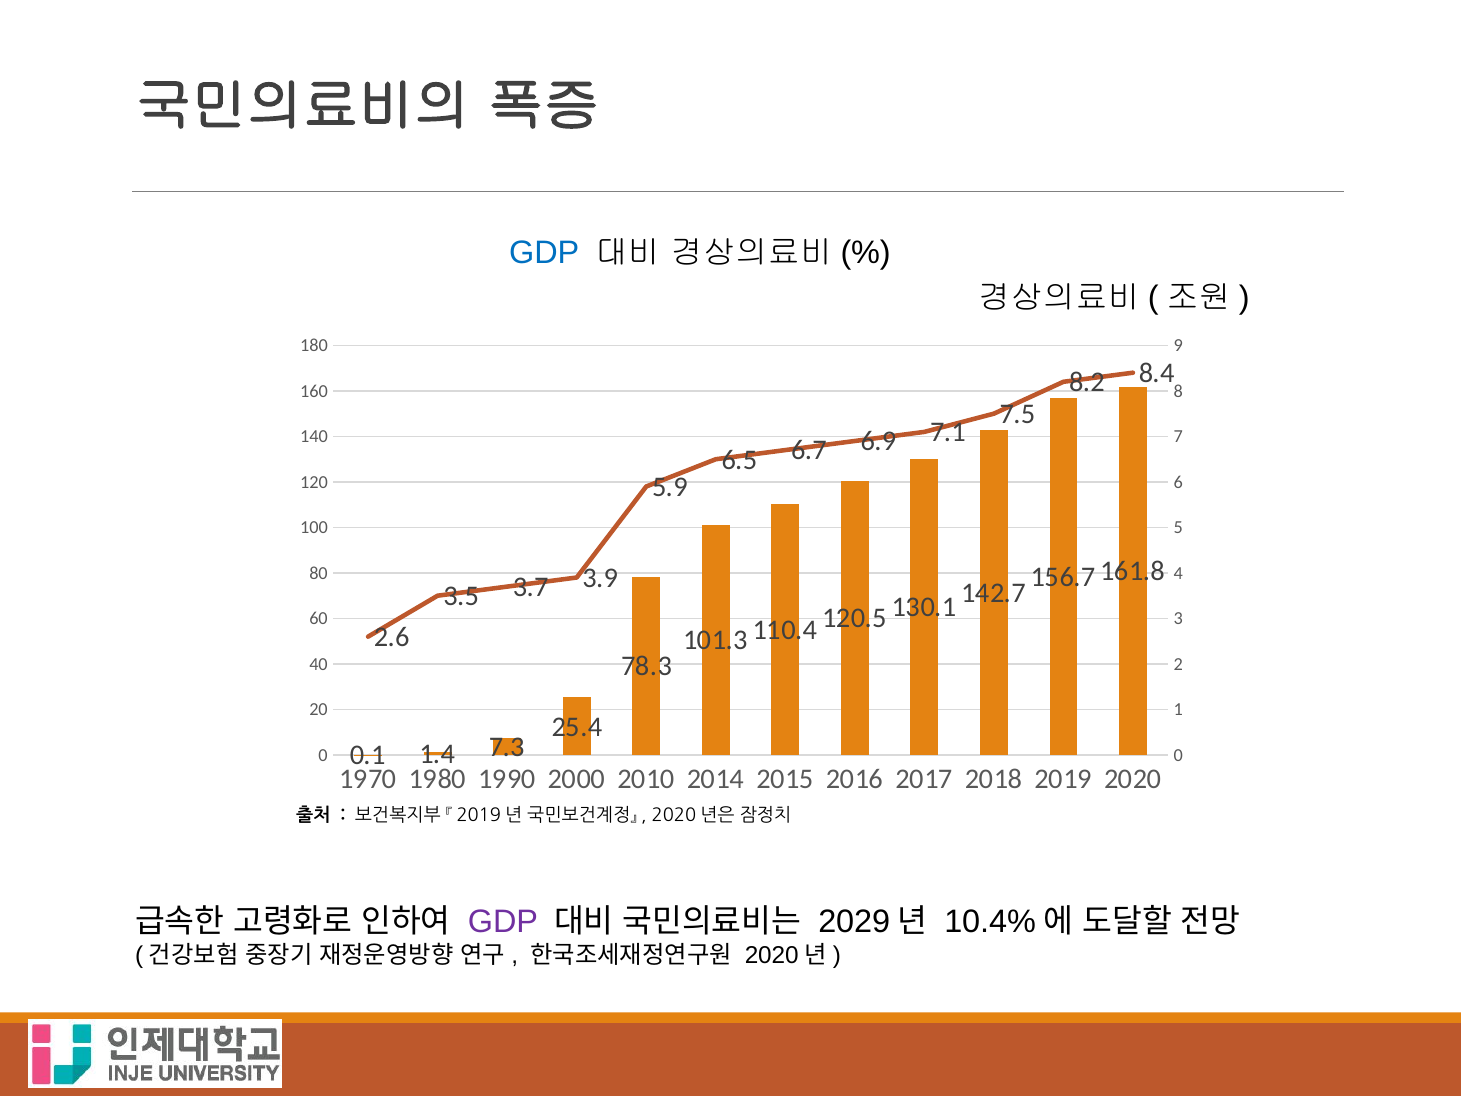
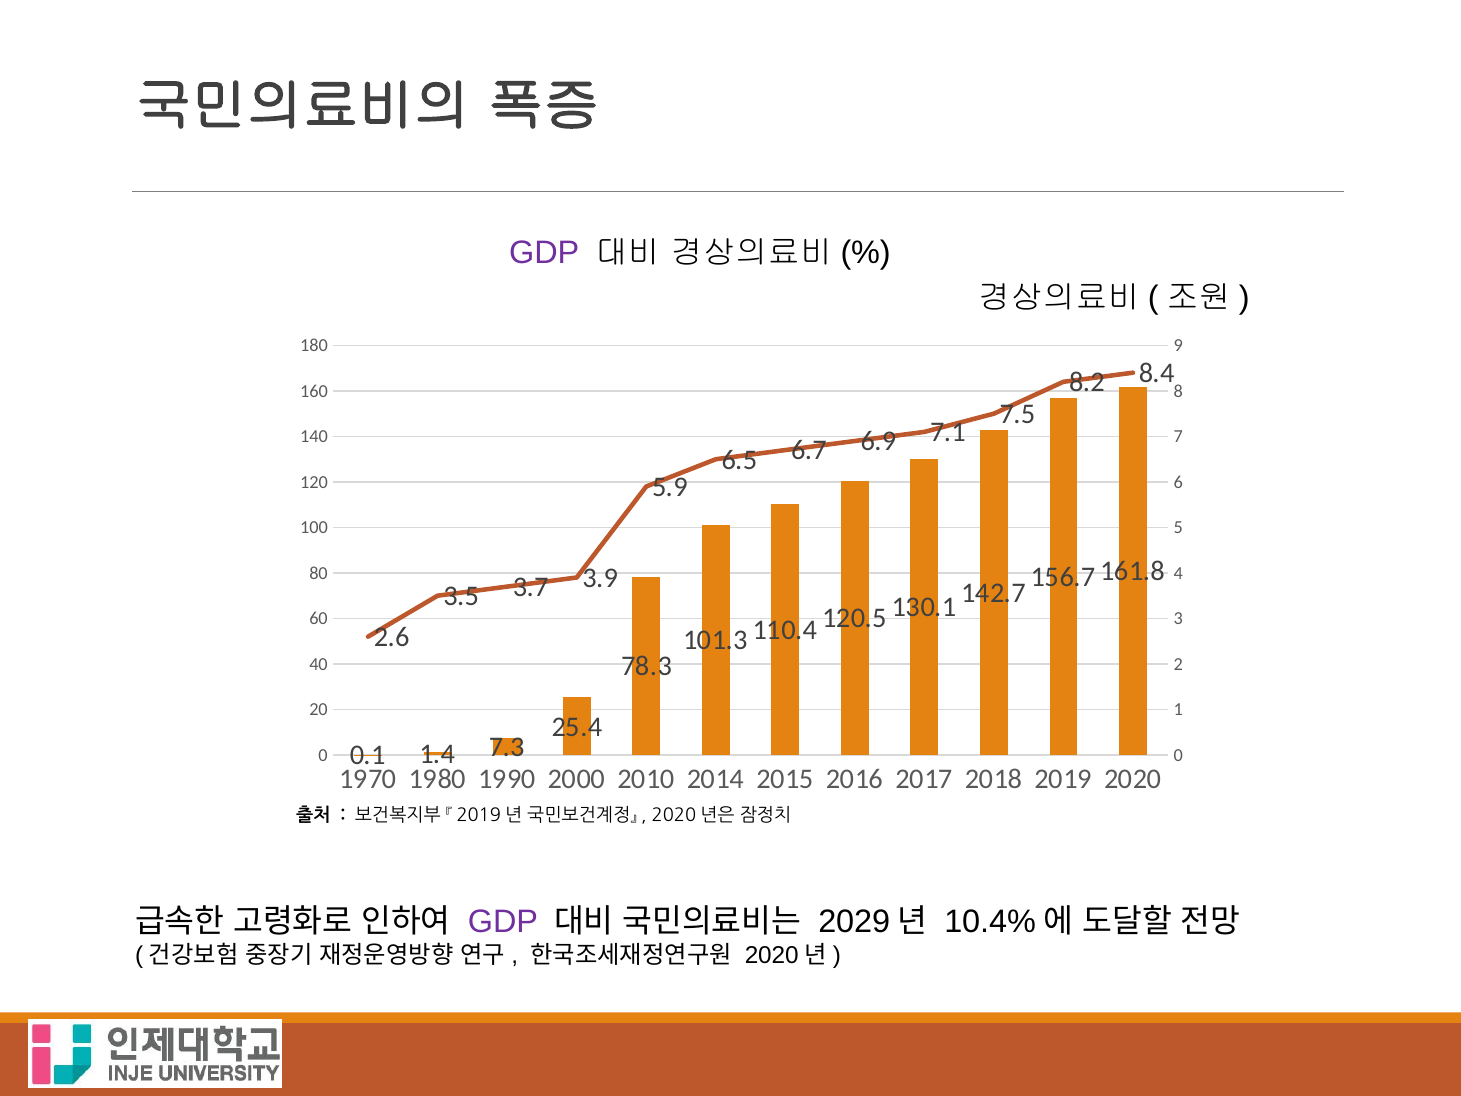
GDP at (544, 253) colour: blue -> purple
